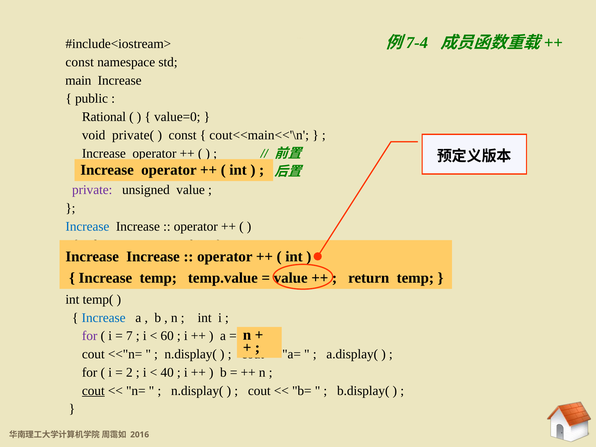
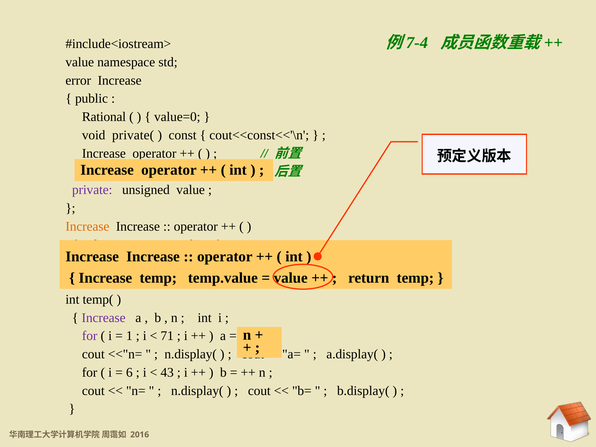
const at (80, 62): const -> value
main: main -> error
cout<<main<<'\n: cout<<main<<'\n -> cout<<const<<'\n
Increase at (87, 226) colour: blue -> orange
Increase at (104, 318) colour: blue -> purple
7: 7 -> 1
60: 60 -> 71
2: 2 -> 6
40: 40 -> 43
cout at (93, 391) underline: present -> none
